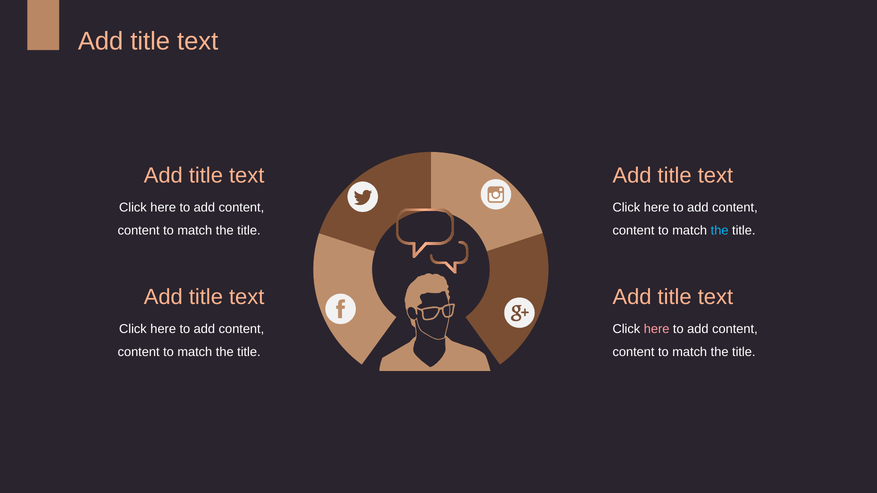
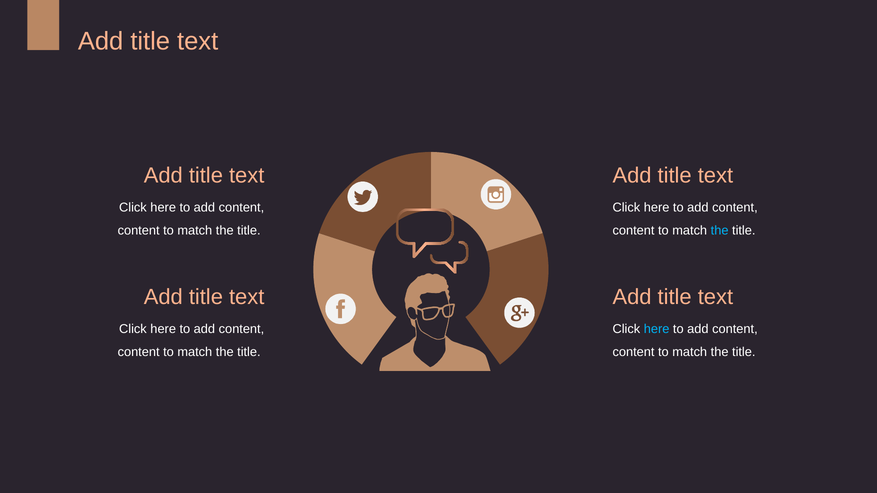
here at (657, 329) colour: pink -> light blue
